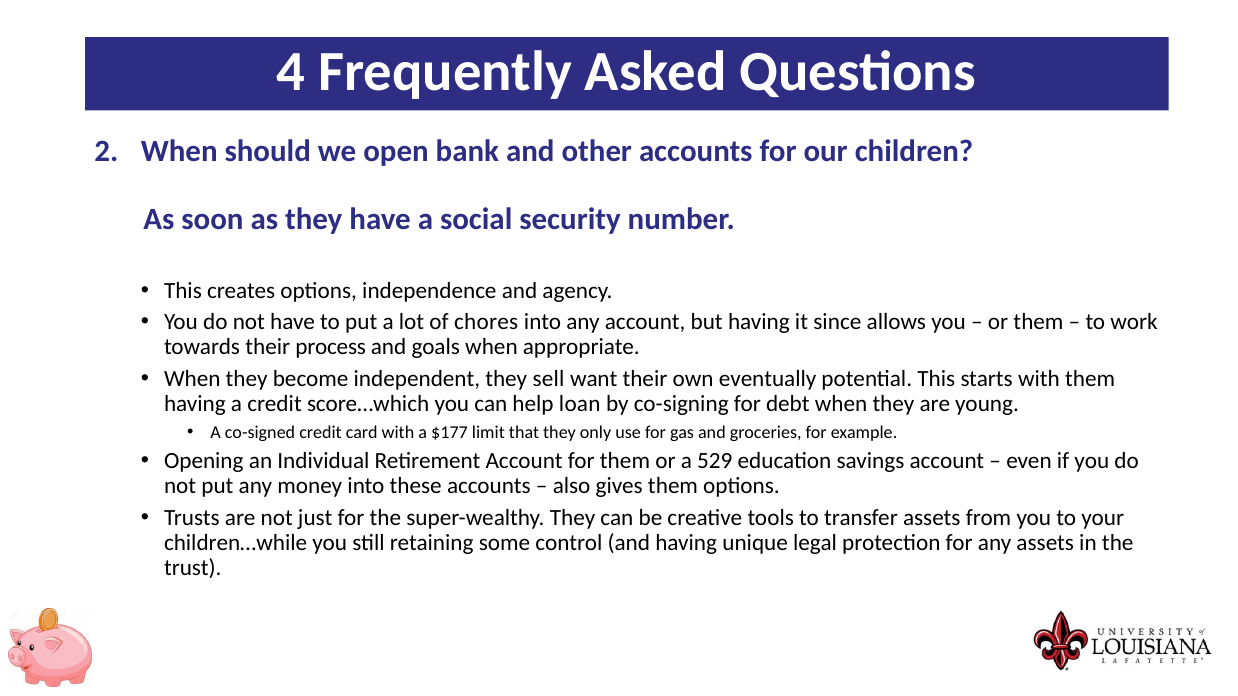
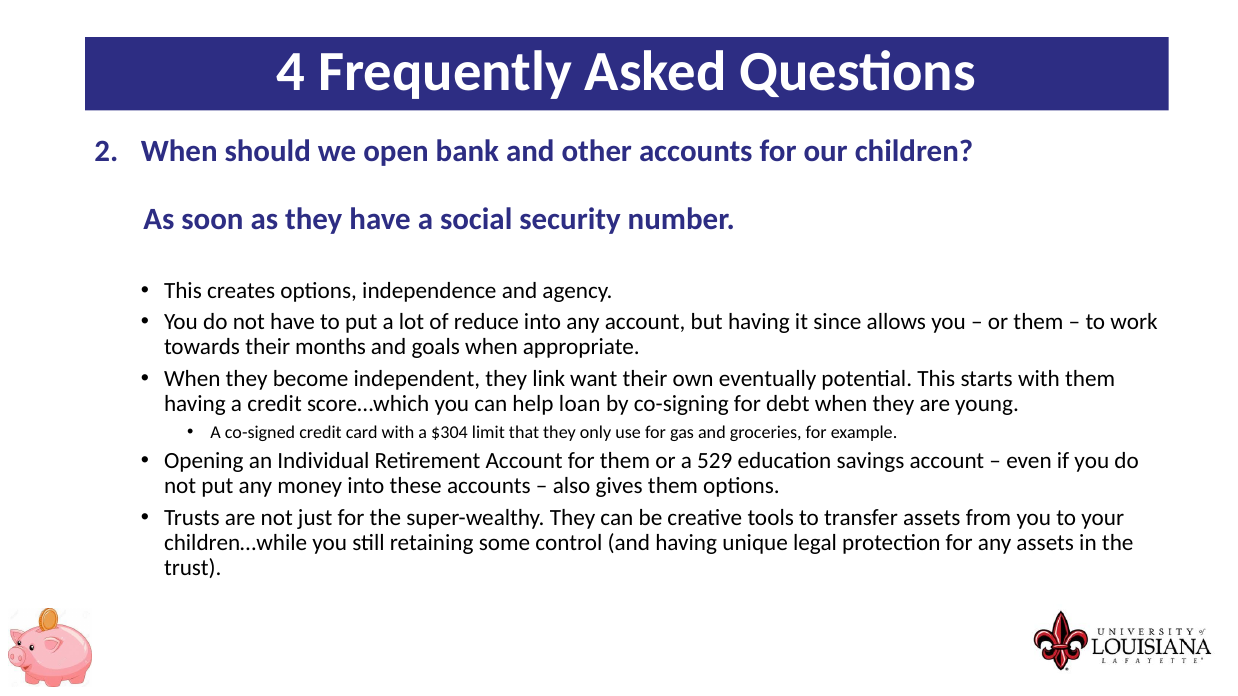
chores: chores -> reduce
process: process -> months
sell: sell -> link
$177: $177 -> $304
